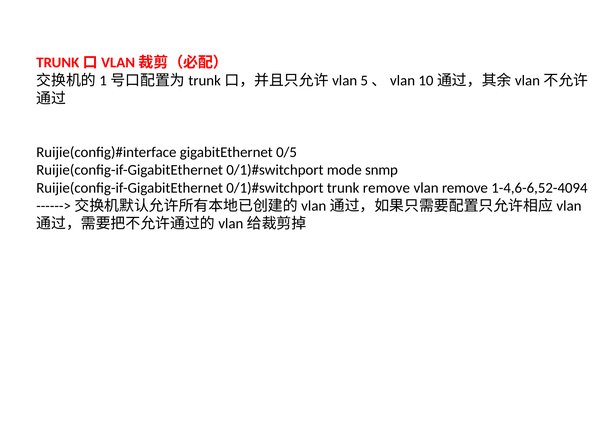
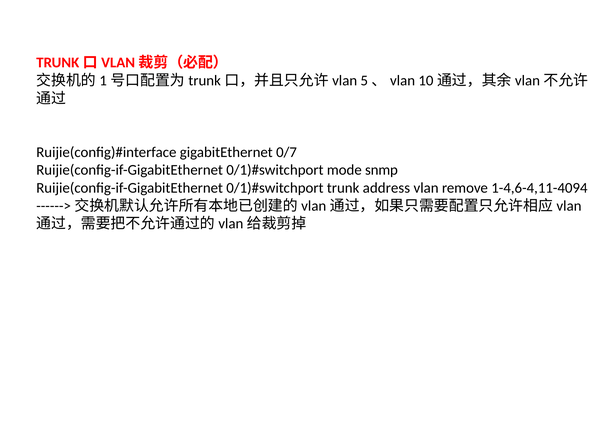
0/5: 0/5 -> 0/7
trunk remove: remove -> address
1-4,6-6,52-4094: 1-4,6-6,52-4094 -> 1-4,6-4,11-4094
